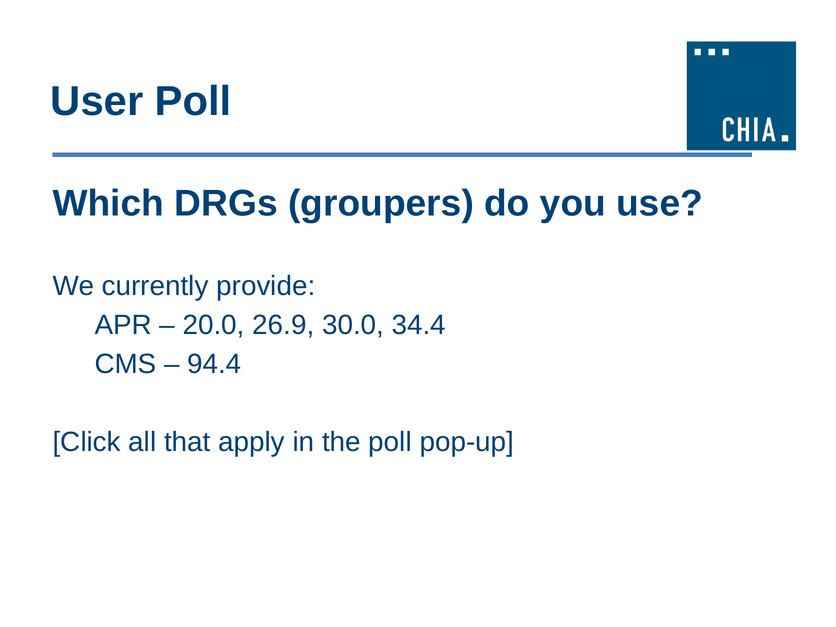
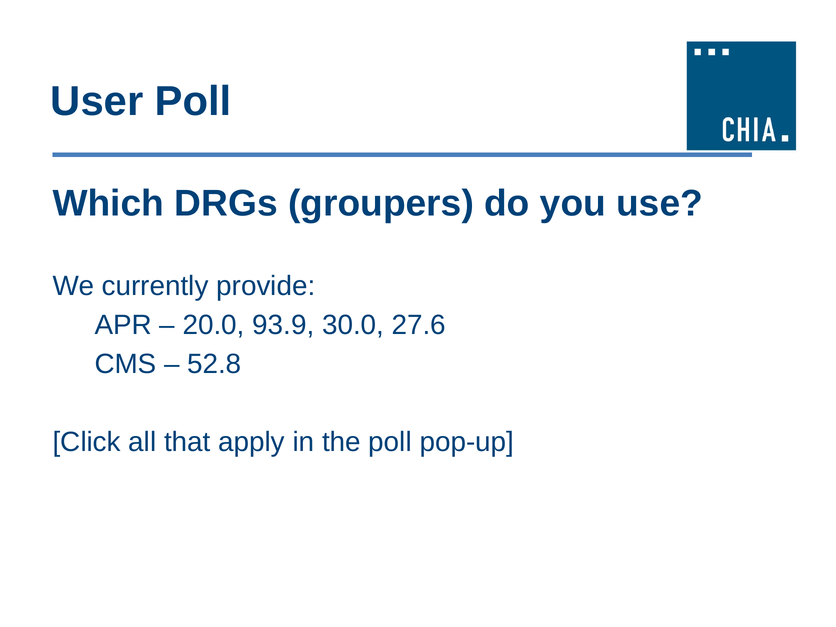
26.9: 26.9 -> 93.9
34.4: 34.4 -> 27.6
94.4: 94.4 -> 52.8
